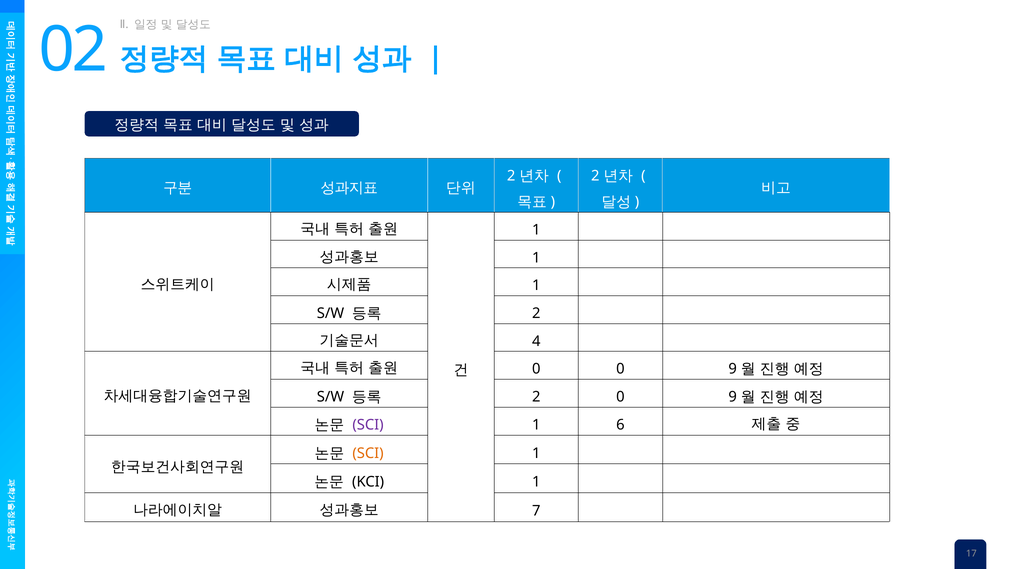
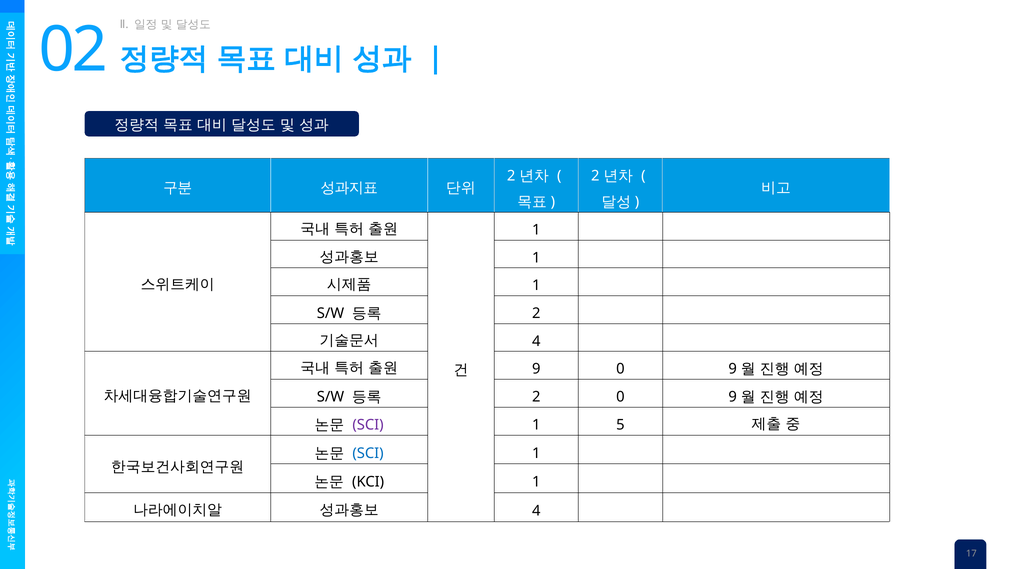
0 at (536, 369): 0 -> 9
6: 6 -> 5
SCI at (368, 453) colour: orange -> blue
7 at (536, 511): 7 -> 4
